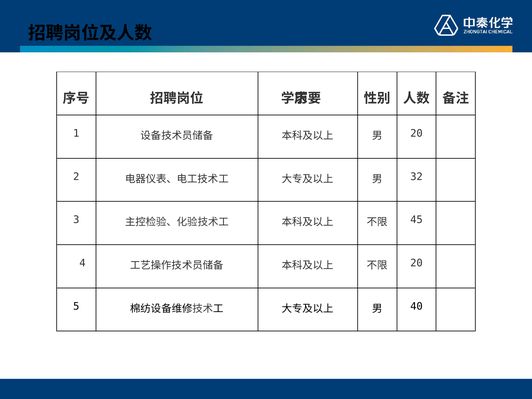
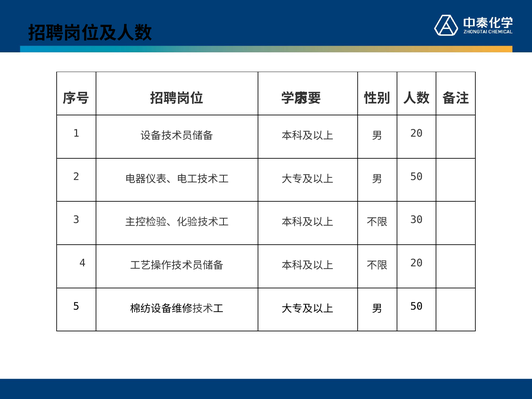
32 at (416, 177): 32 -> 50
45: 45 -> 30
40 at (416, 306): 40 -> 50
